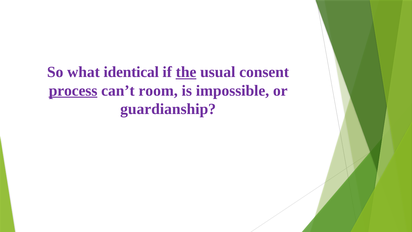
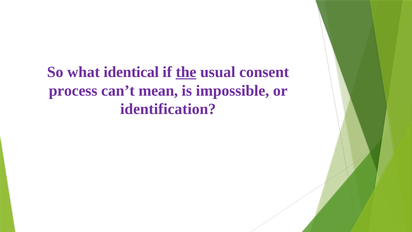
process underline: present -> none
room: room -> mean
guardianship: guardianship -> identification
